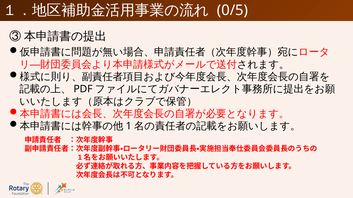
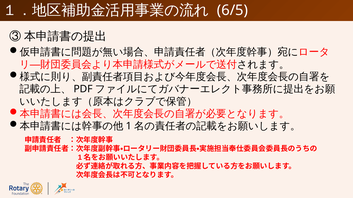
0/5: 0/5 -> 6/5
